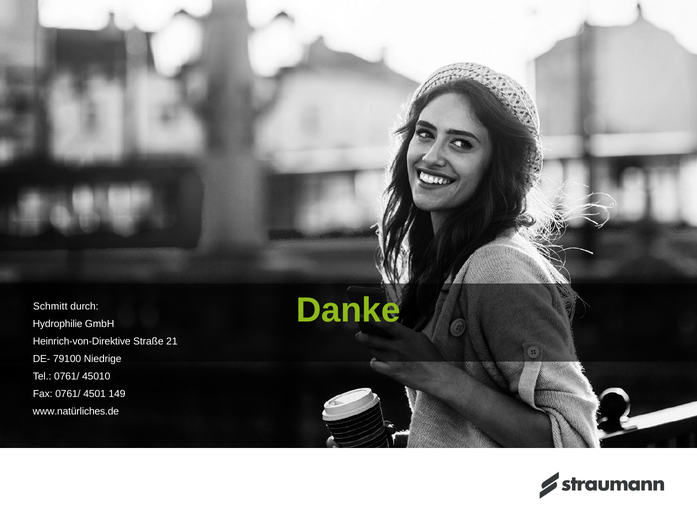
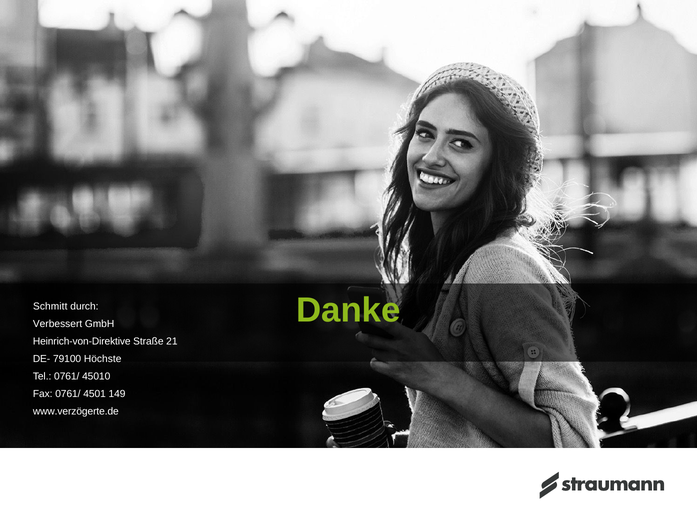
Hydrophilie: Hydrophilie -> Verbessert
Niedrige: Niedrige -> Höchste
www.natürliches.de: www.natürliches.de -> www.verzögerte.de
